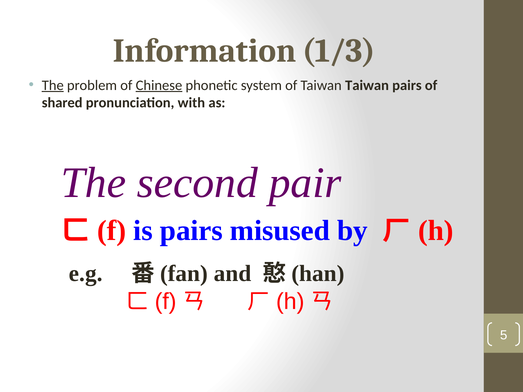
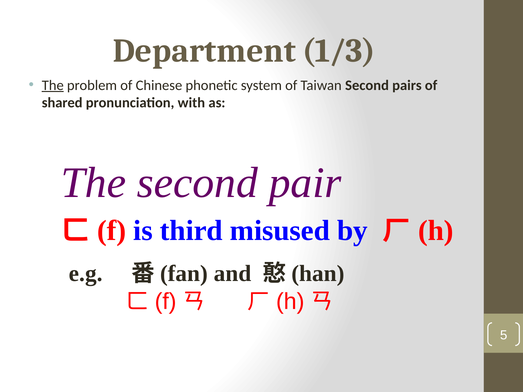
Information: Information -> Department
Chinese underline: present -> none
Taiwan Taiwan: Taiwan -> Second
is pairs: pairs -> third
